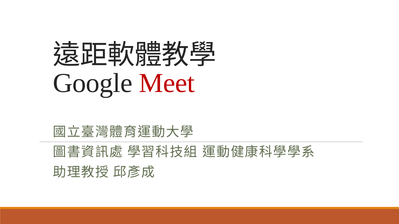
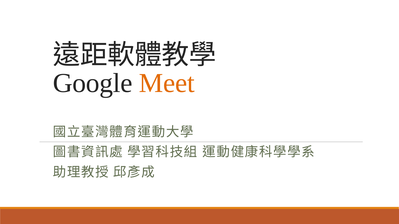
Meet colour: red -> orange
